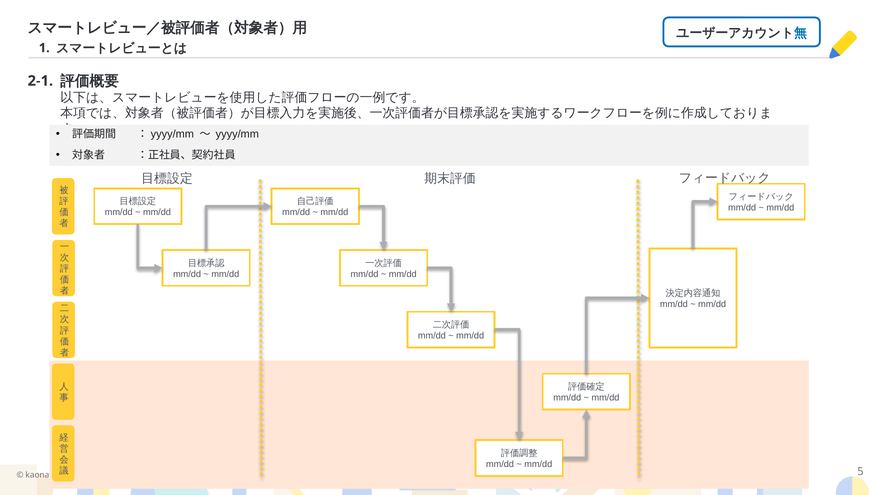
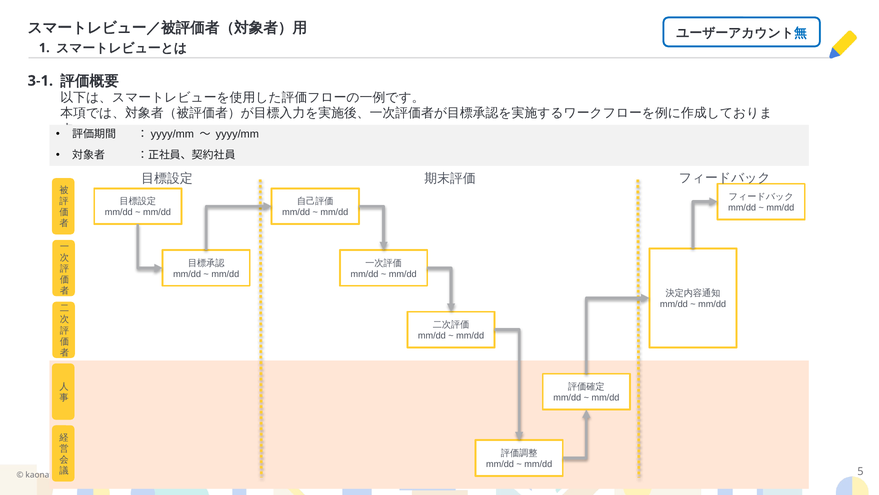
2-1: 2-1 -> 3-1
